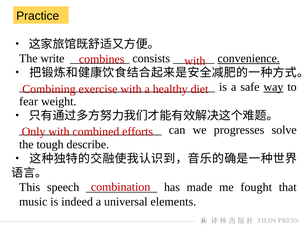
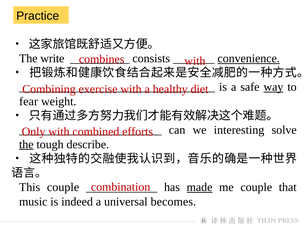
progresses: progresses -> interesting
the at (26, 144) underline: none -> present
This speech: speech -> couple
made underline: none -> present
me fought: fought -> couple
elements: elements -> becomes
